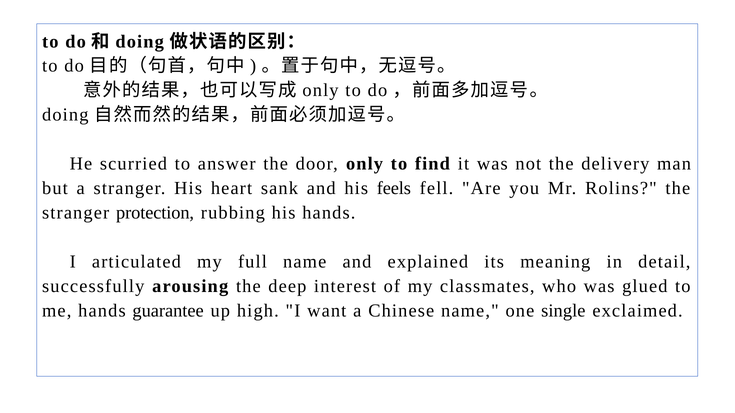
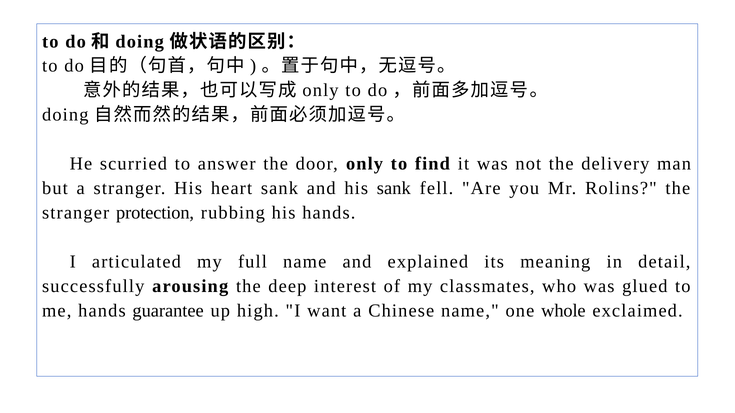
his feels: feels -> sank
single: single -> whole
